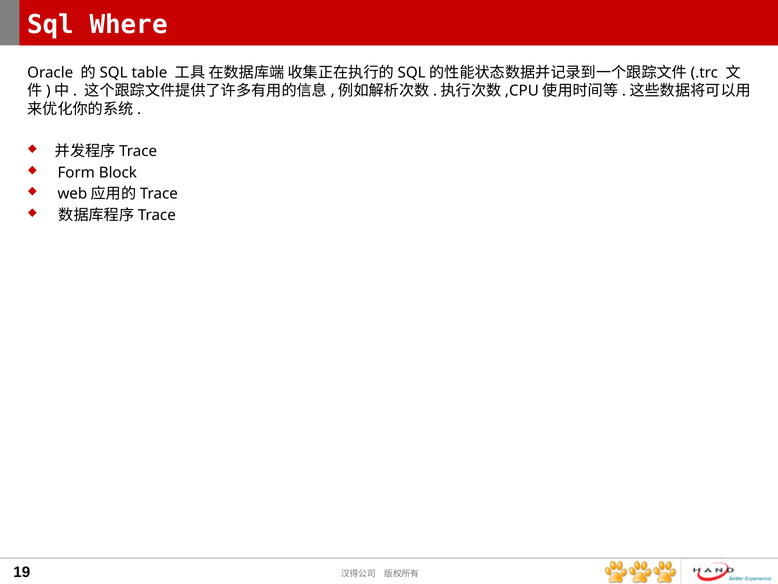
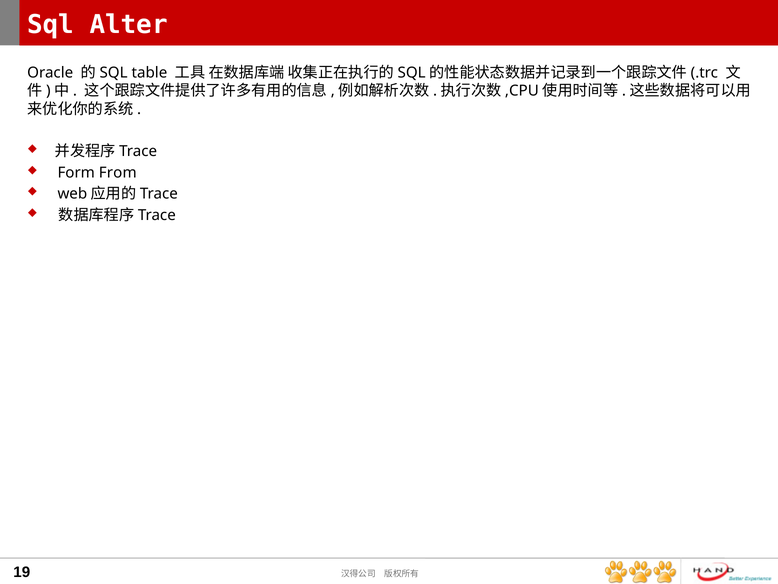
Where: Where -> Alter
Block: Block -> From
